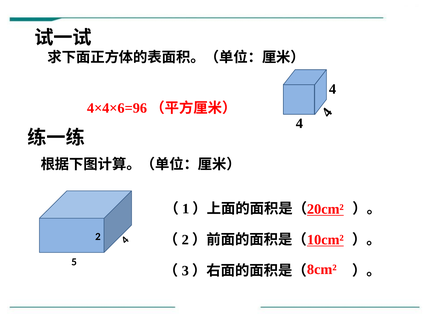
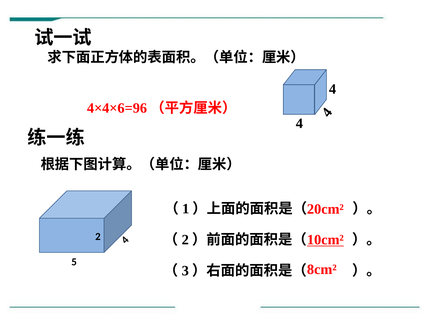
20cm² underline: present -> none
